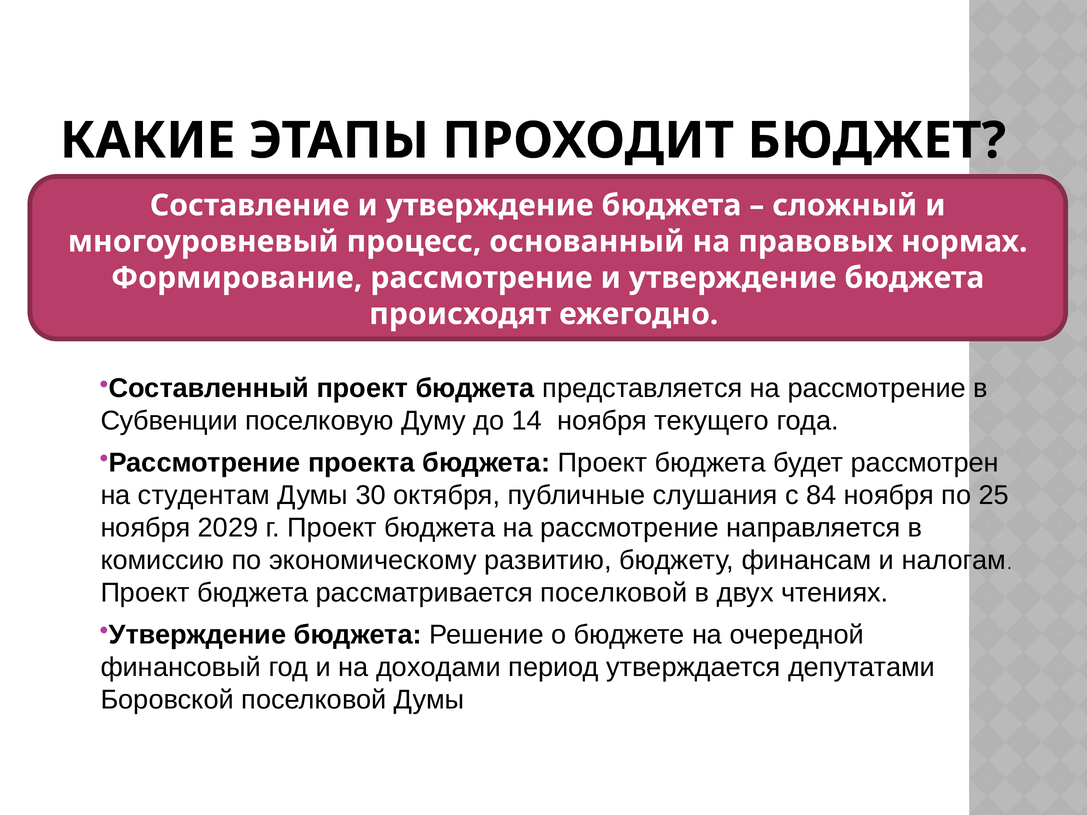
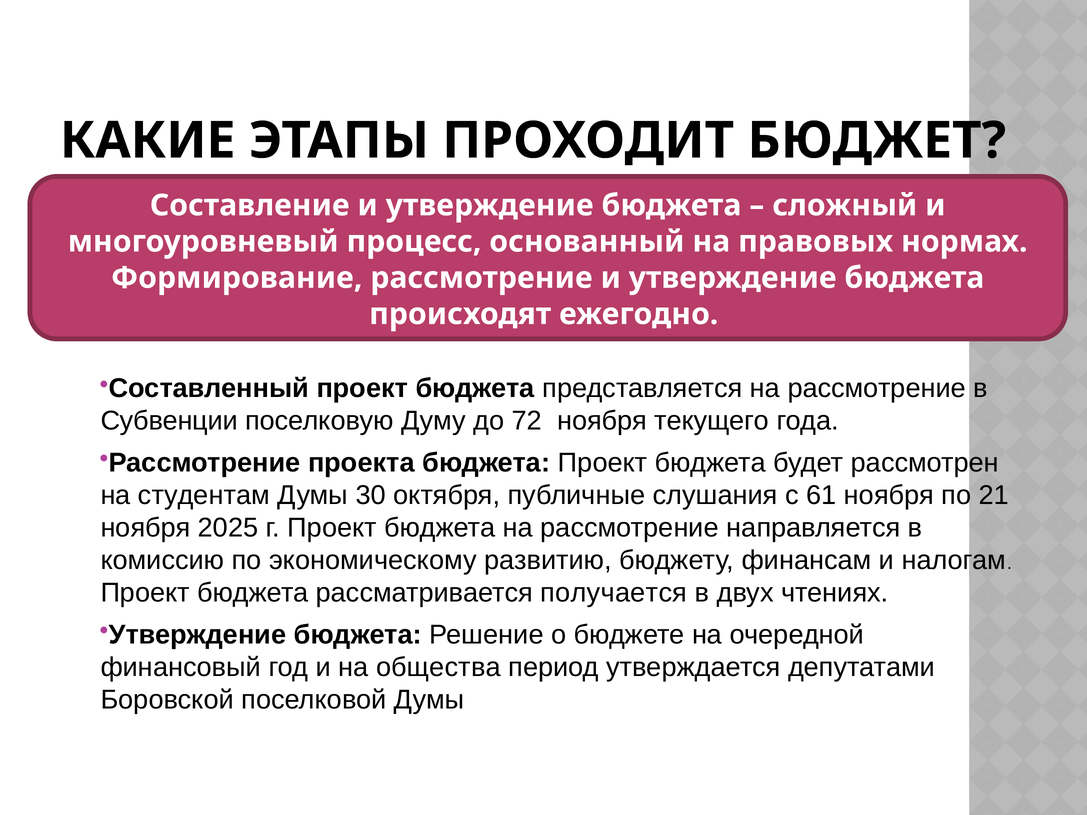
14: 14 -> 72
84: 84 -> 61
25: 25 -> 21
2029: 2029 -> 2025
рассматривается поселковой: поселковой -> получается
доходами: доходами -> общества
